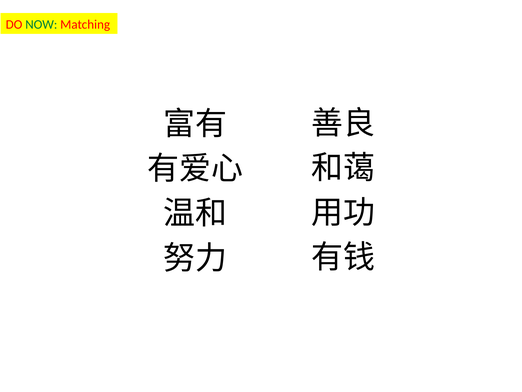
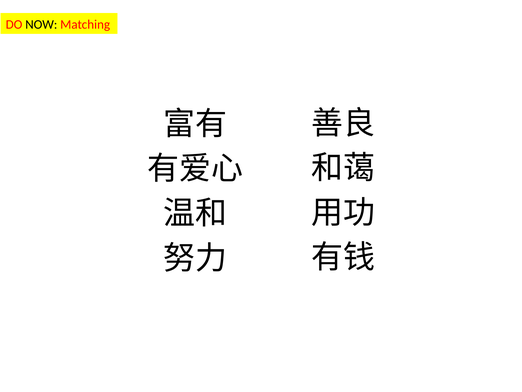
NOW colour: green -> black
